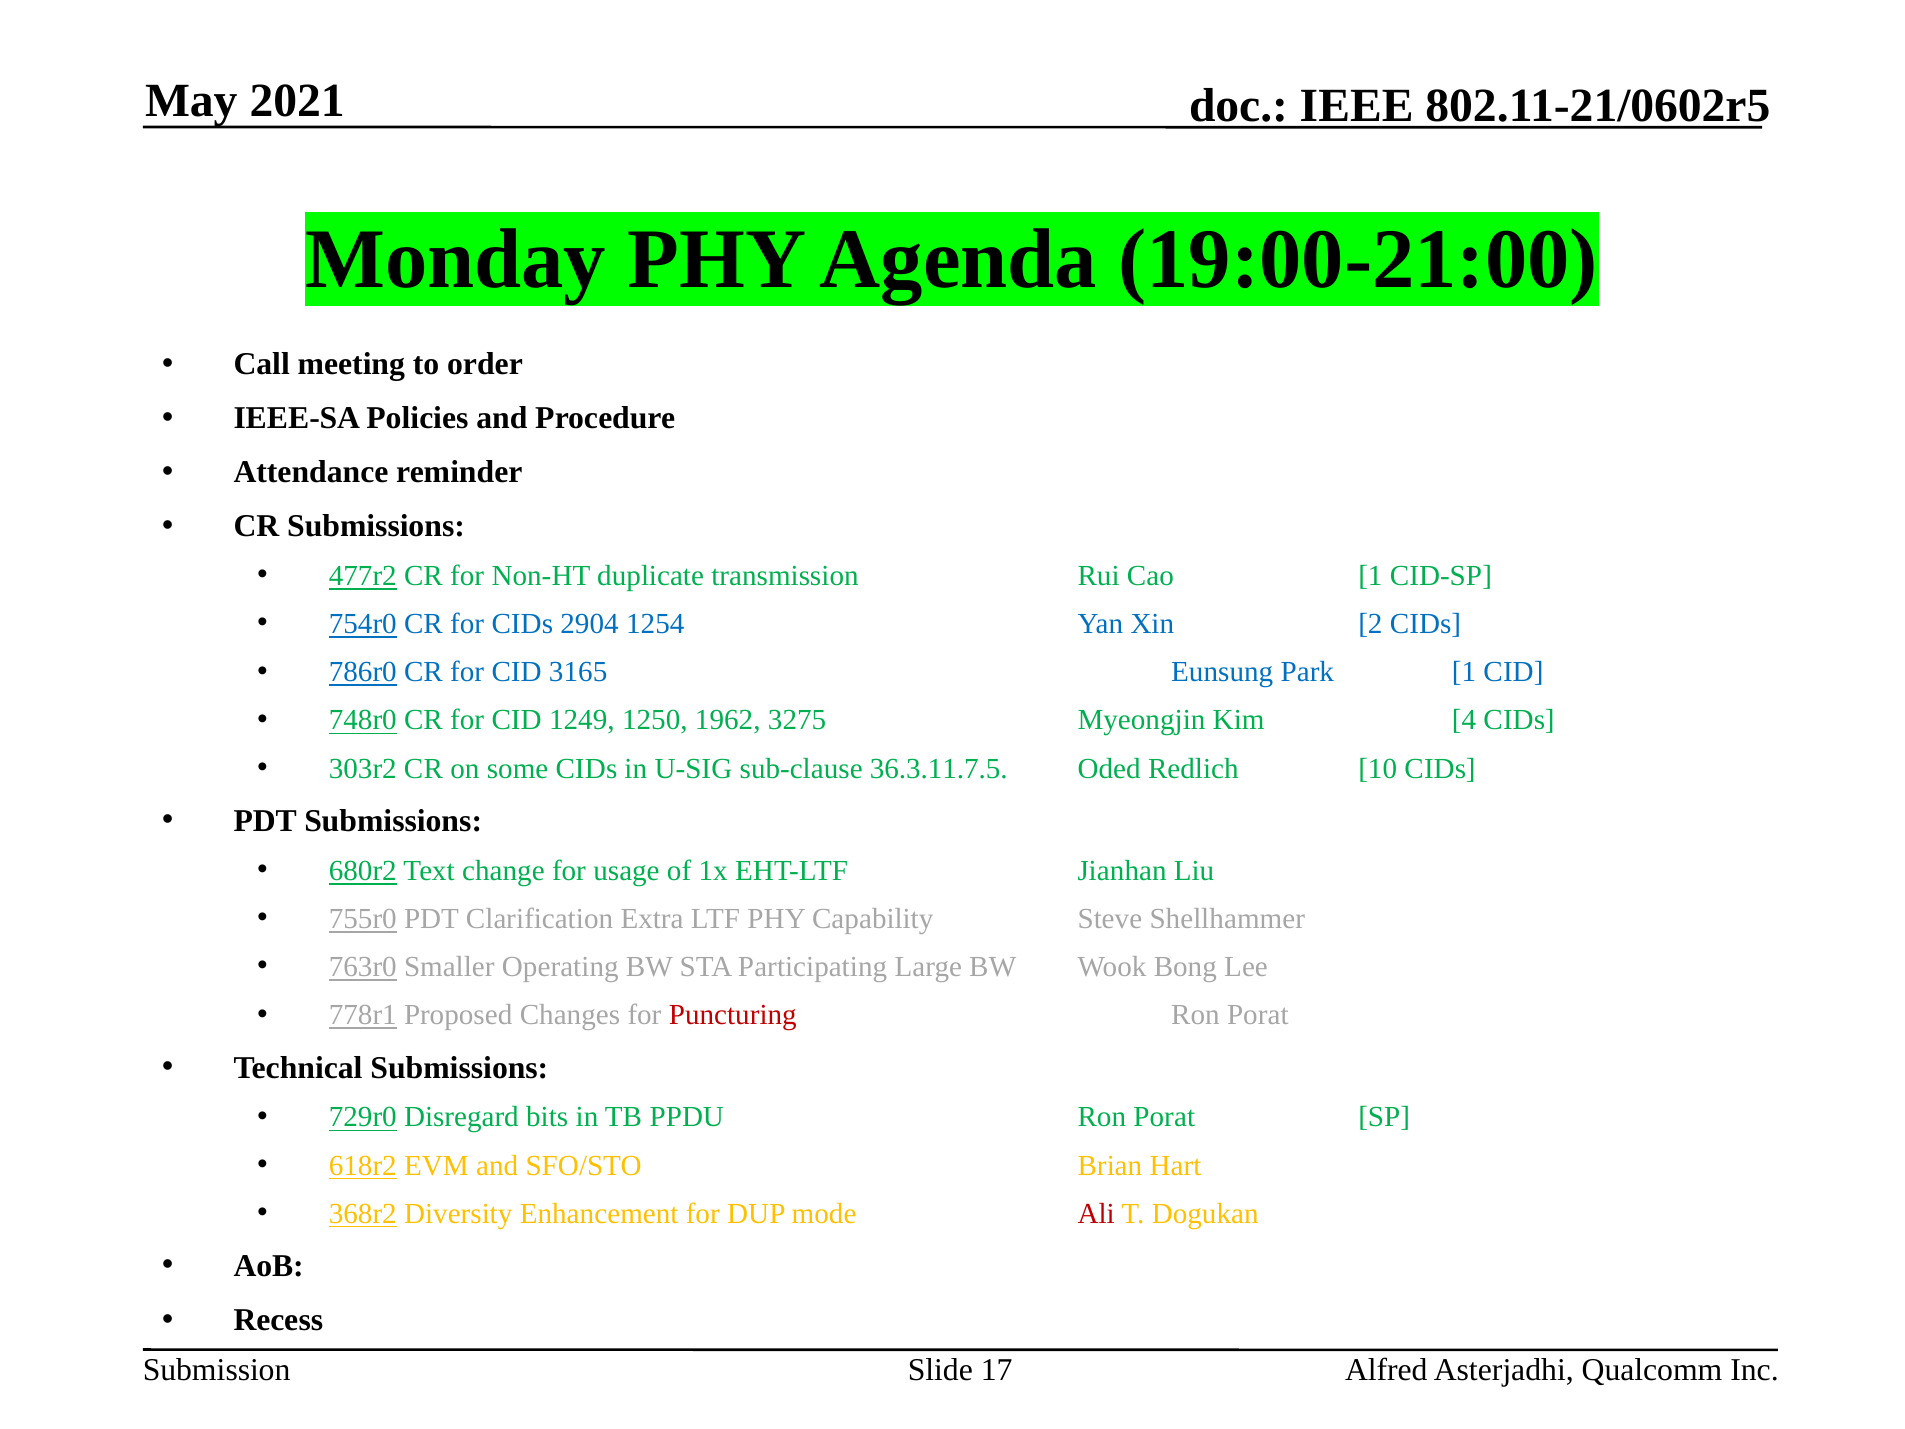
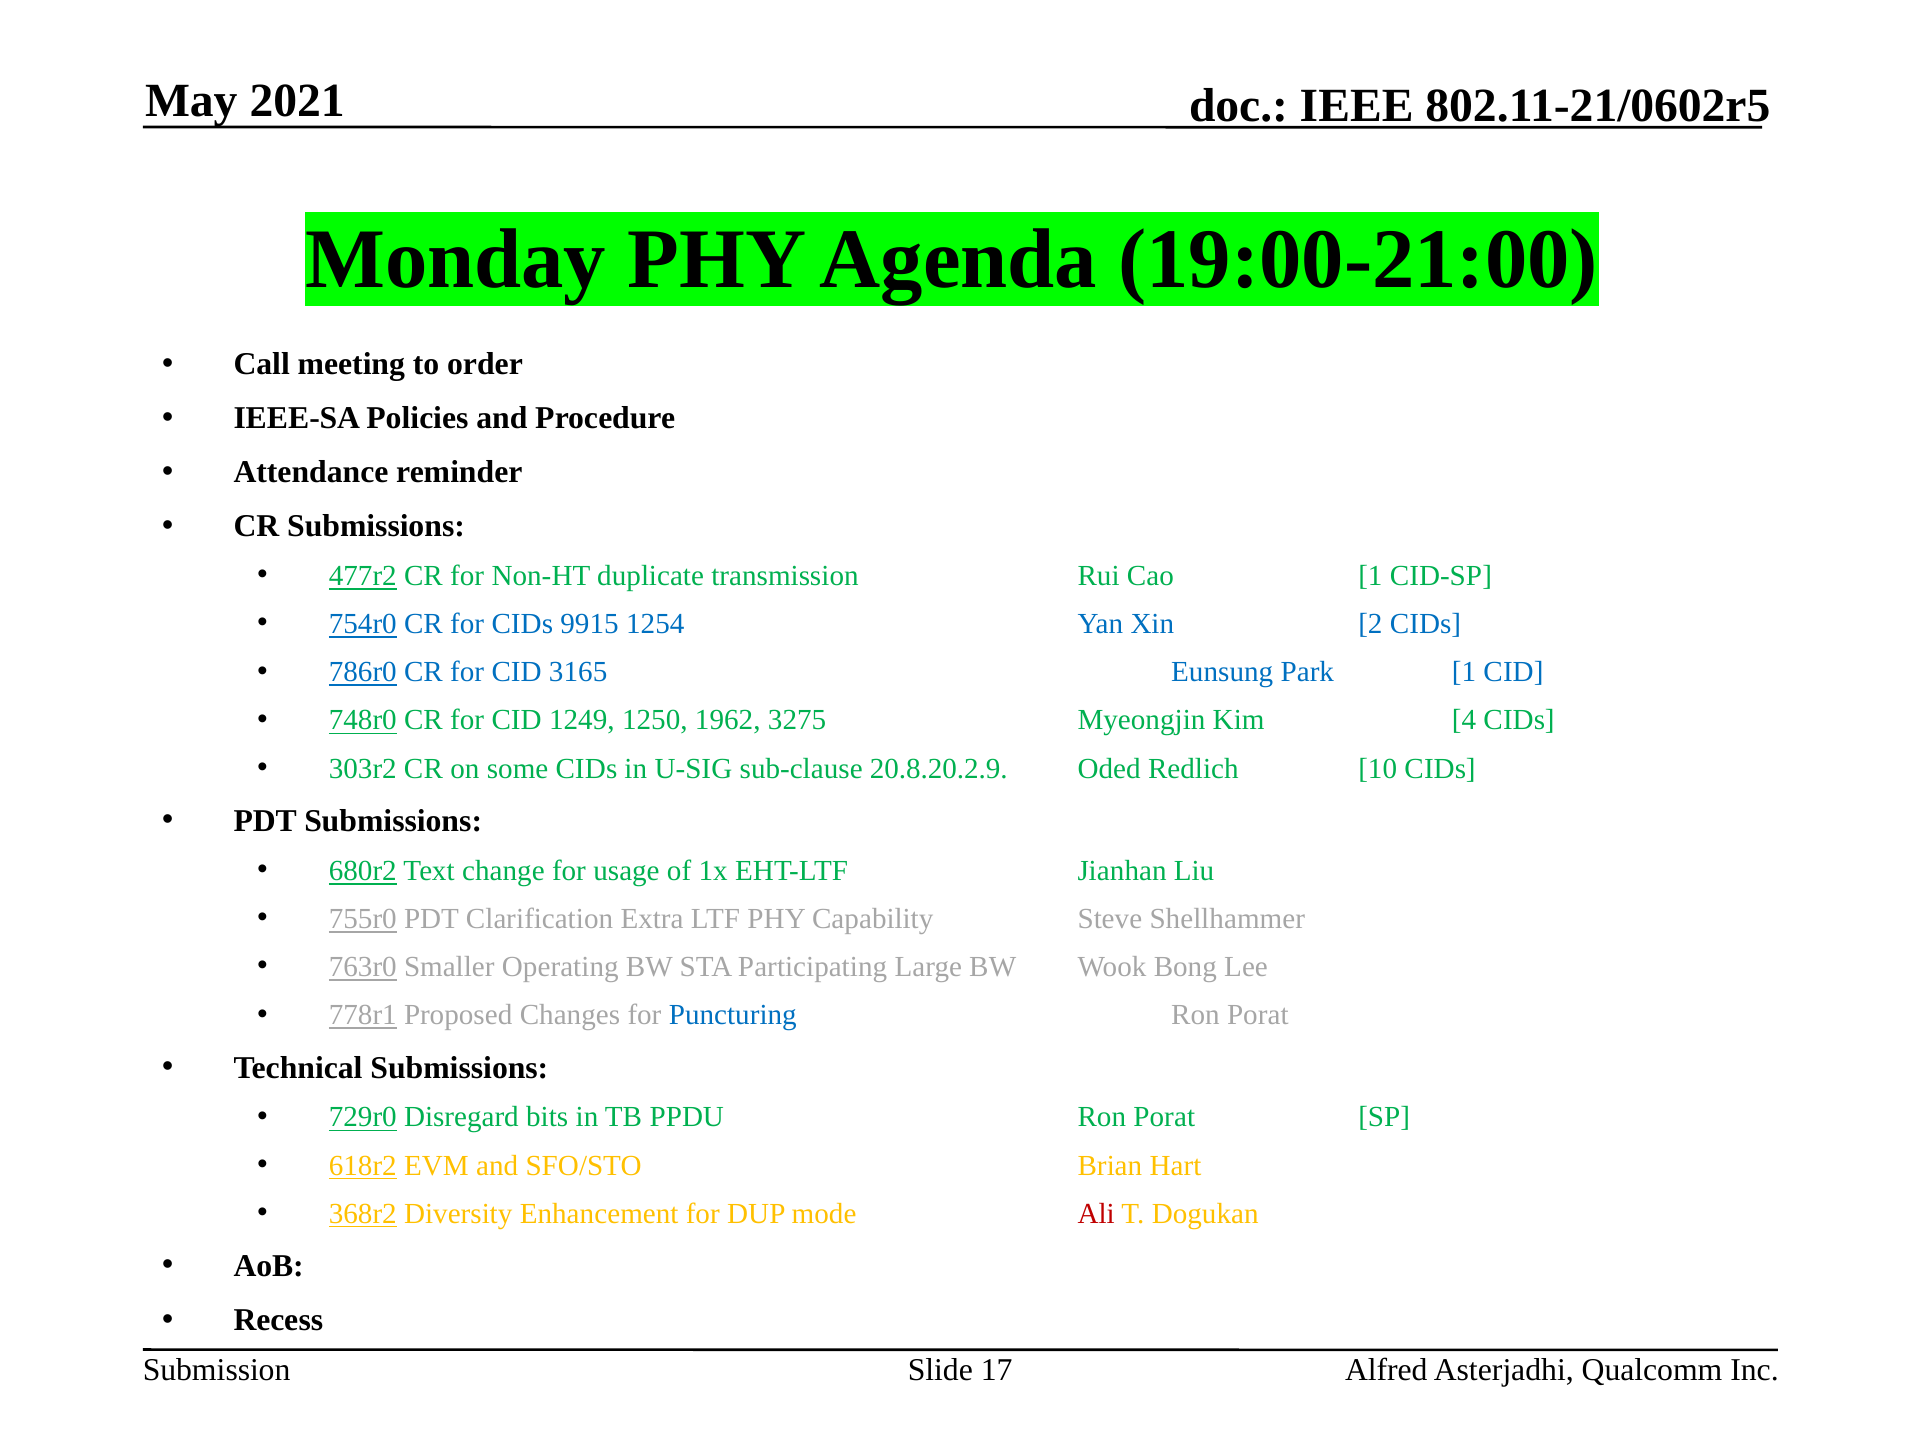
2904: 2904 -> 9915
36.3.11.7.5: 36.3.11.7.5 -> 20.8.20.2.9
Puncturing colour: red -> blue
